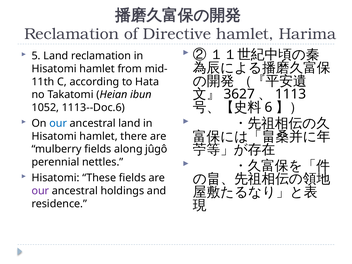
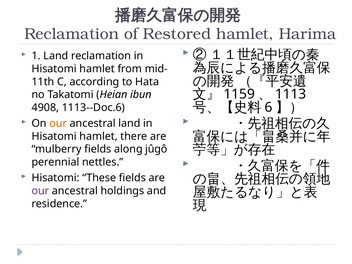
Directive: Directive -> Restored
5: 5 -> 1
3627: 3627 -> 1159
1052: 1052 -> 4908
our at (58, 123) colour: blue -> orange
